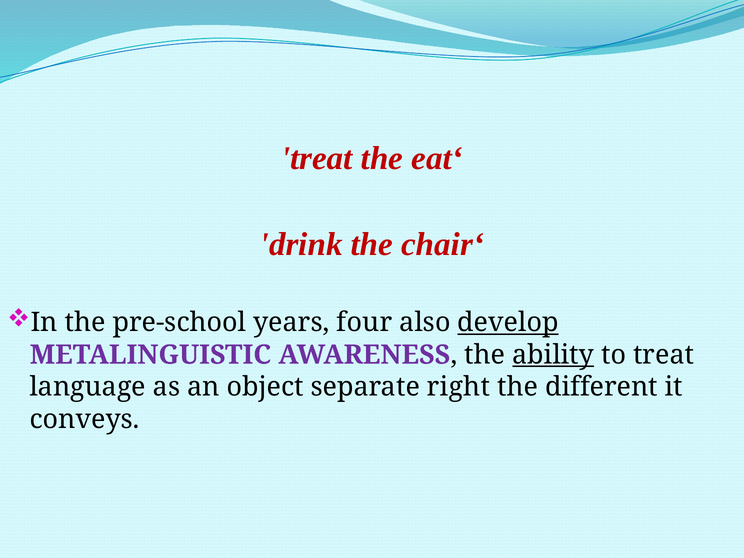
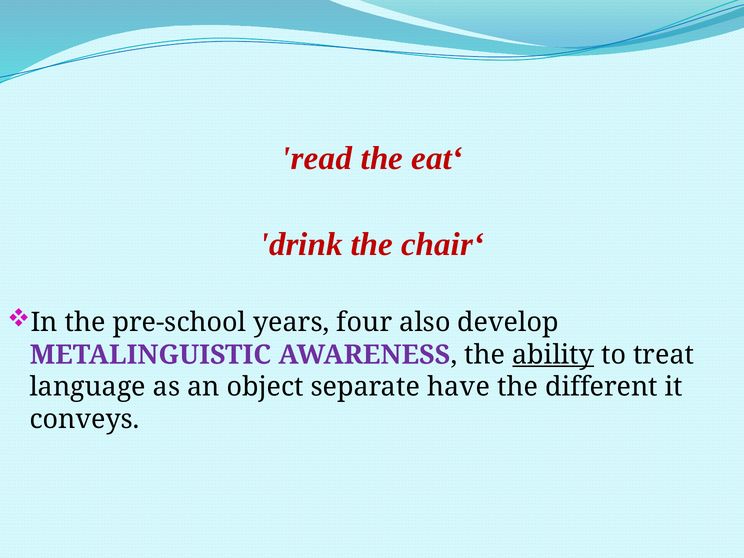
treat at (317, 158): treat -> read
develop underline: present -> none
right: right -> have
